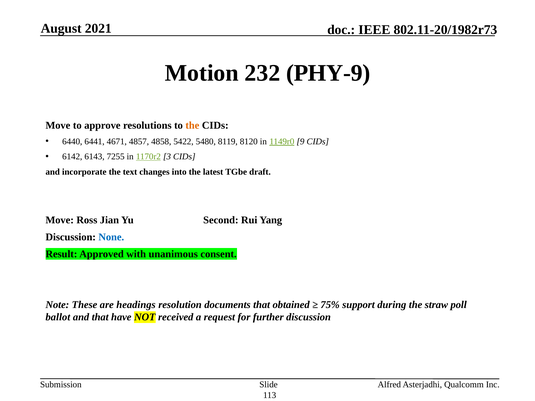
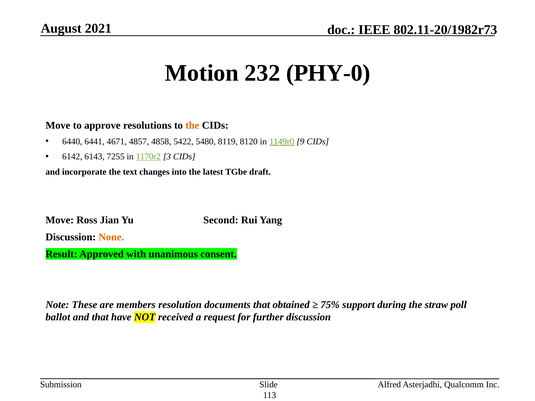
PHY-9: PHY-9 -> PHY-0
None colour: blue -> orange
headings: headings -> members
